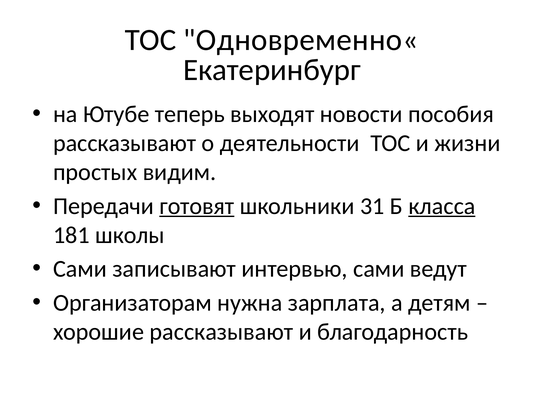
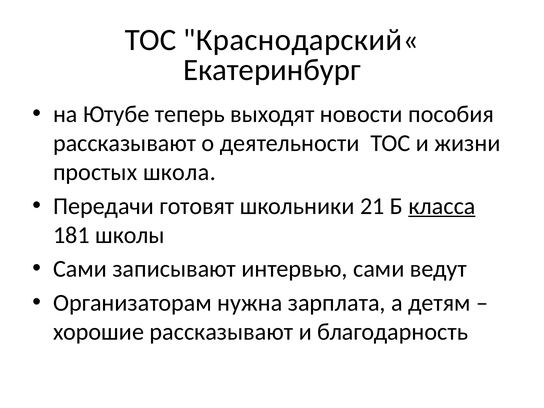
Одновременно«: Одновременно« -> Краснодарский«
видим: видим -> школа
готовят underline: present -> none
31: 31 -> 21
